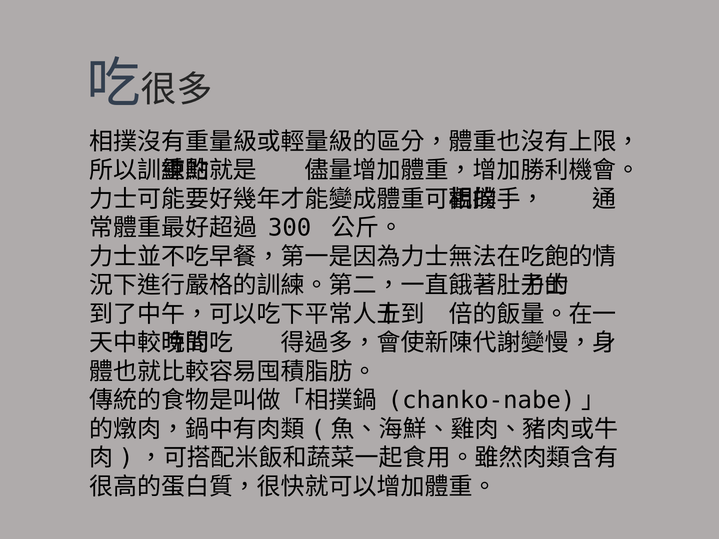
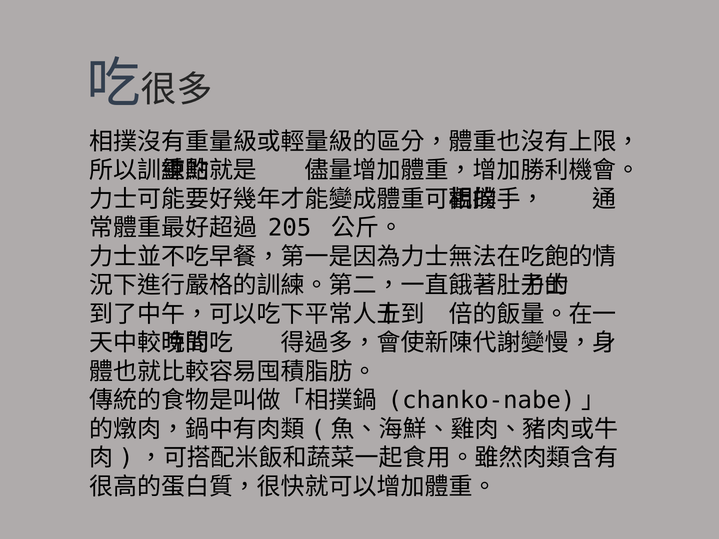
300: 300 -> 205
